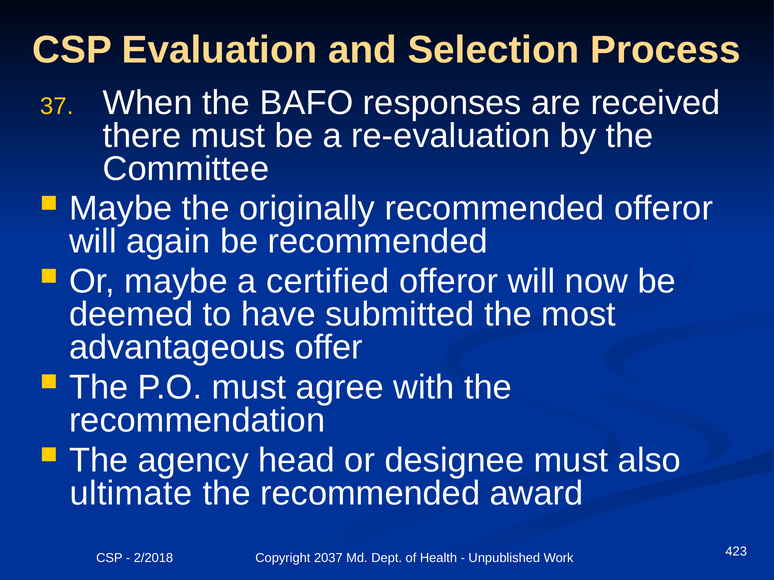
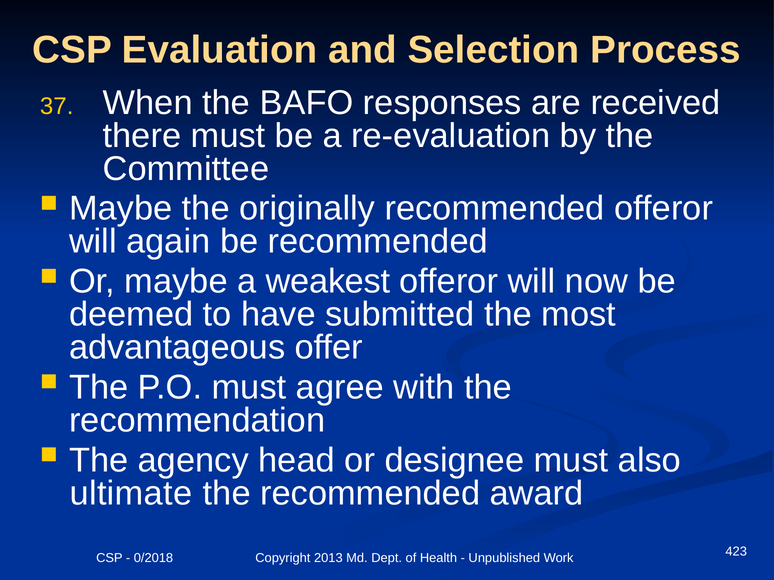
certified: certified -> weakest
2/2018: 2/2018 -> 0/2018
2037: 2037 -> 2013
